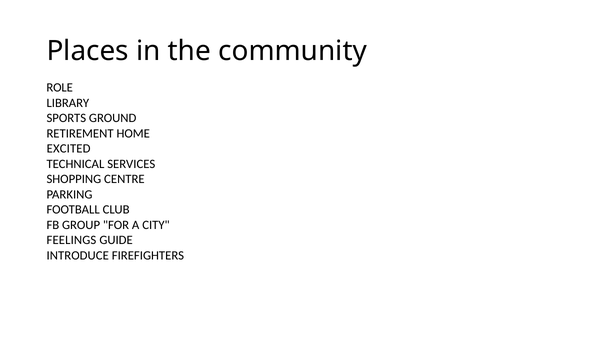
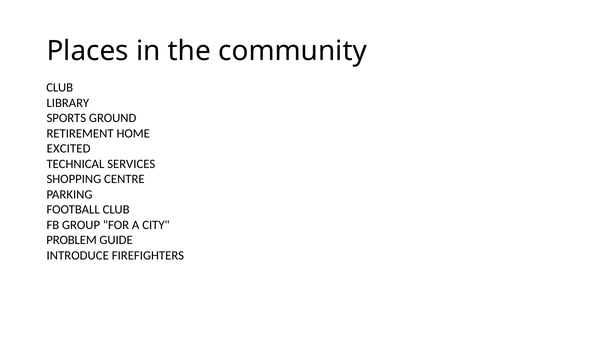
ROLE at (60, 88): ROLE -> CLUB
FEELINGS: FEELINGS -> PROBLEM
